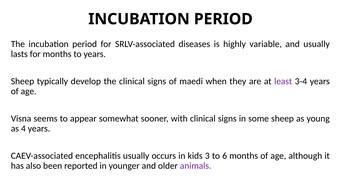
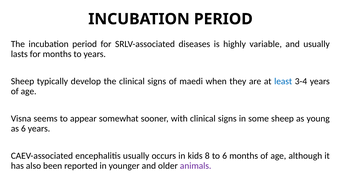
least colour: purple -> blue
as 4: 4 -> 6
3: 3 -> 8
